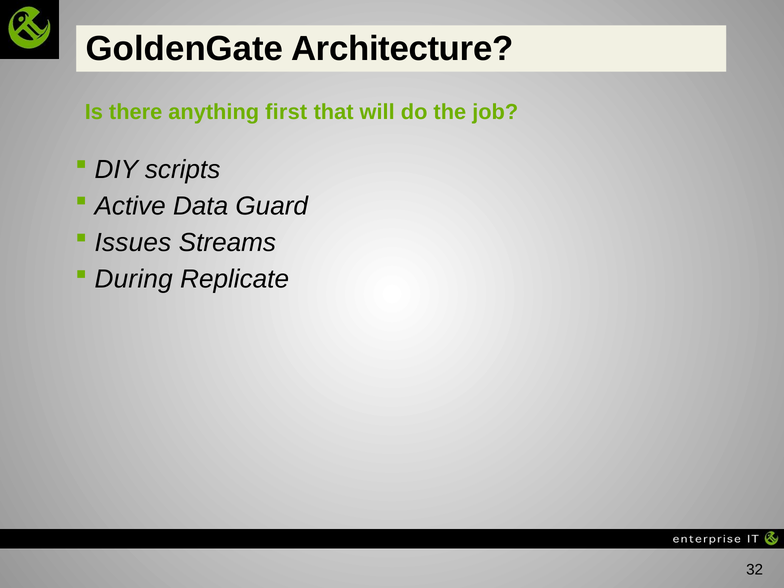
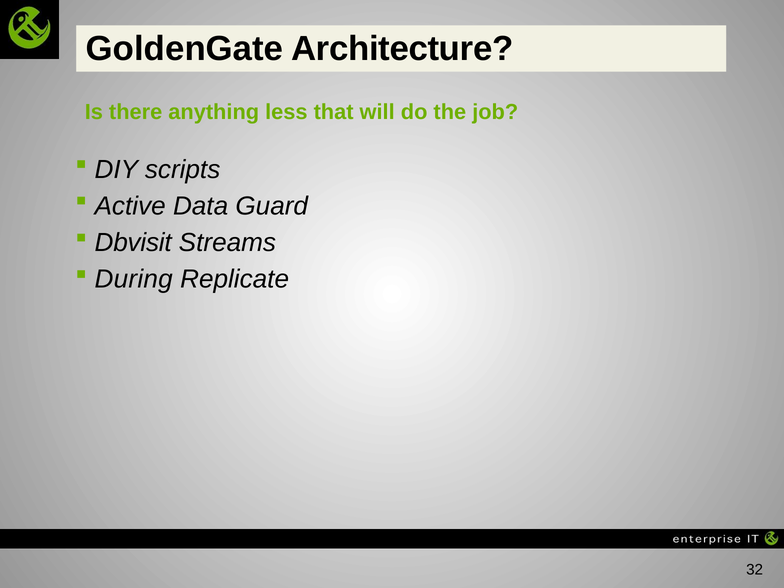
first: first -> less
Issues: Issues -> Dbvisit
